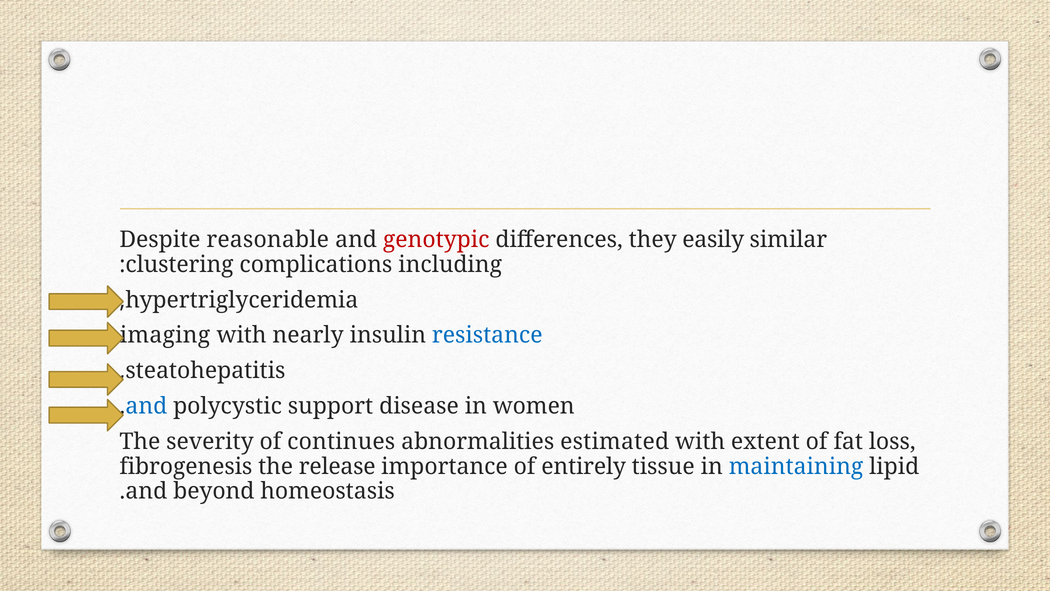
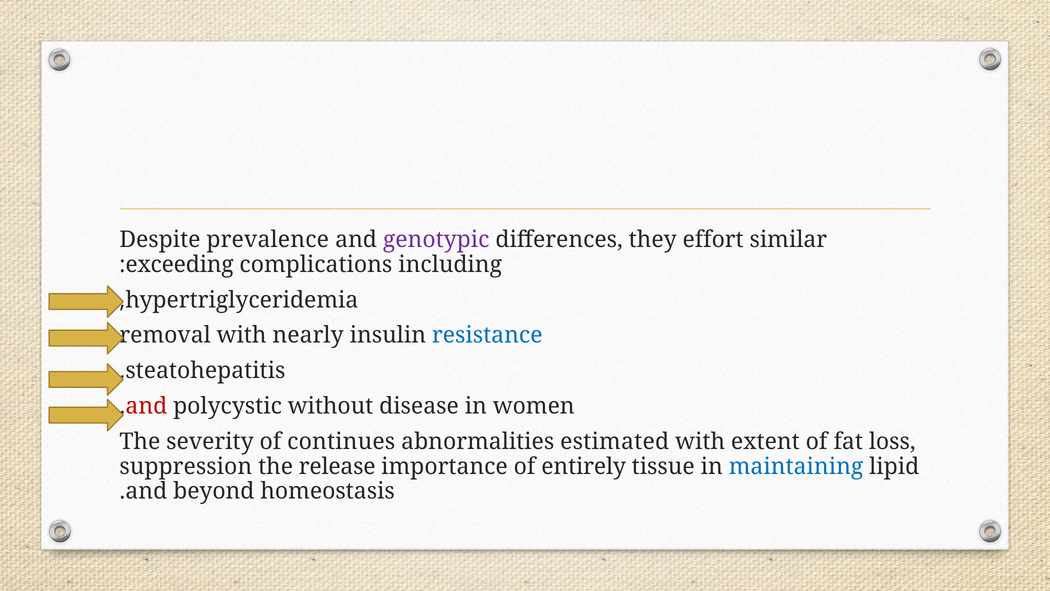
reasonable: reasonable -> prevalence
genotypic colour: red -> purple
easily: easily -> effort
clustering: clustering -> exceeding
imaging: imaging -> removal
and at (146, 406) colour: blue -> red
support: support -> without
fibrogenesis: fibrogenesis -> suppression
